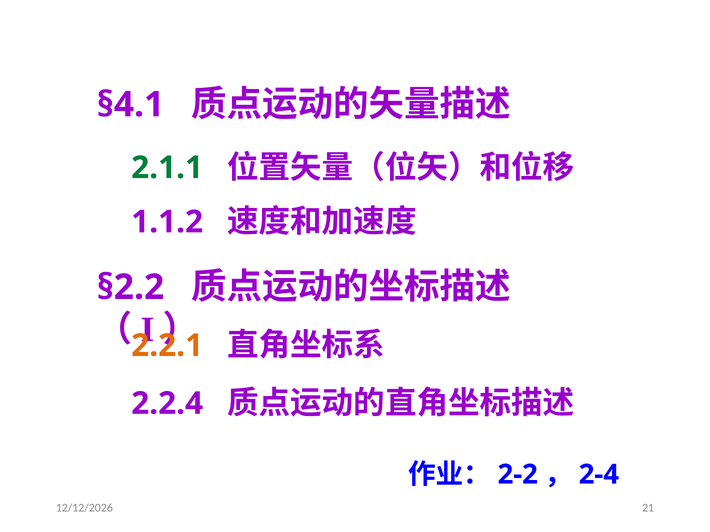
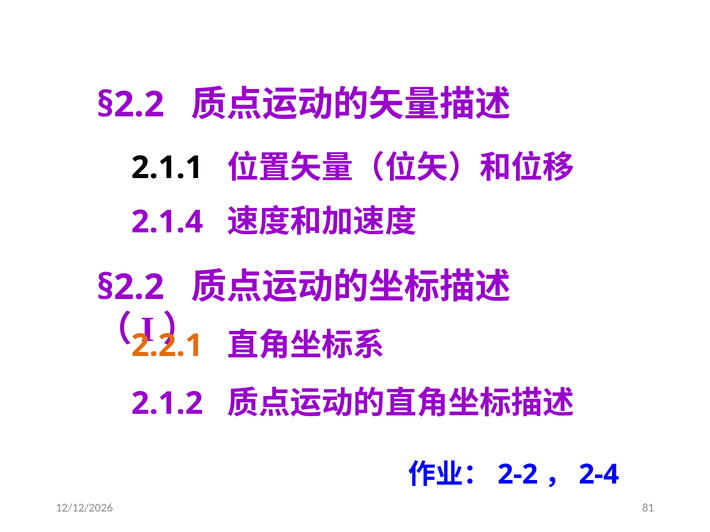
§4.1 at (130, 105): §4.1 -> §2.2
2.1.1 colour: green -> black
1.1.2: 1.1.2 -> 2.1.4
2.2.4: 2.2.4 -> 2.1.2
21: 21 -> 81
